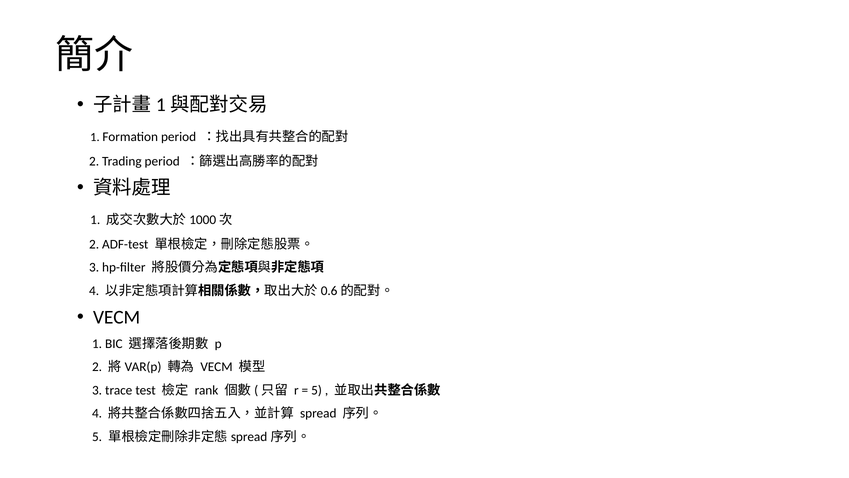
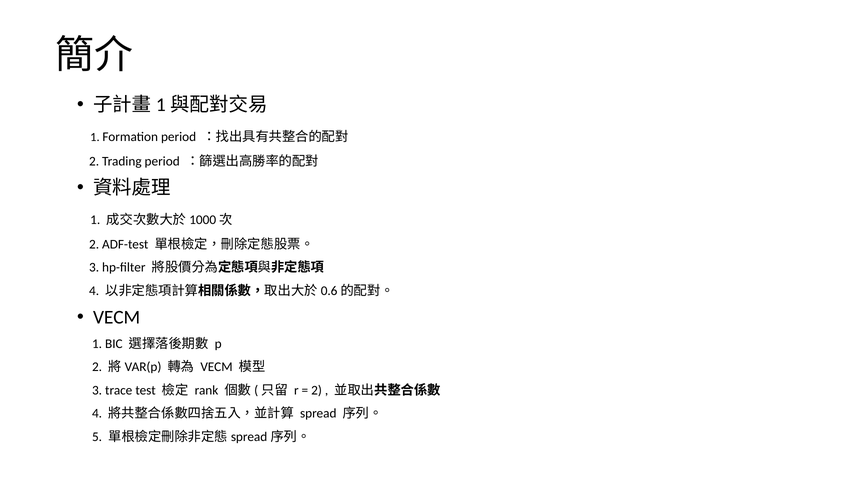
5 at (317, 390): 5 -> 2
